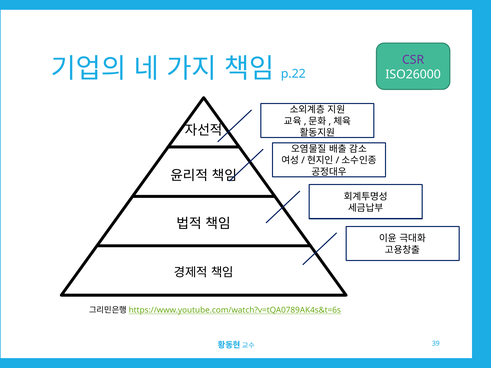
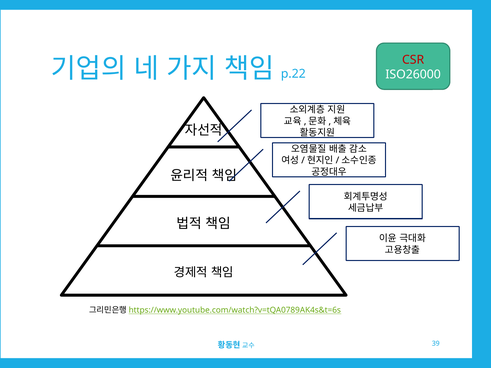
CSR colour: purple -> red
